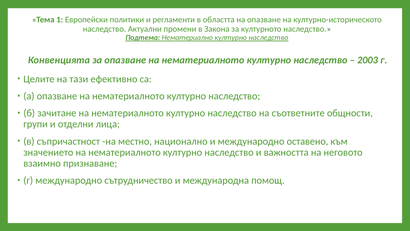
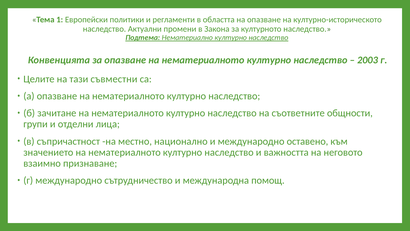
ефективно: ефективно -> съвместни
